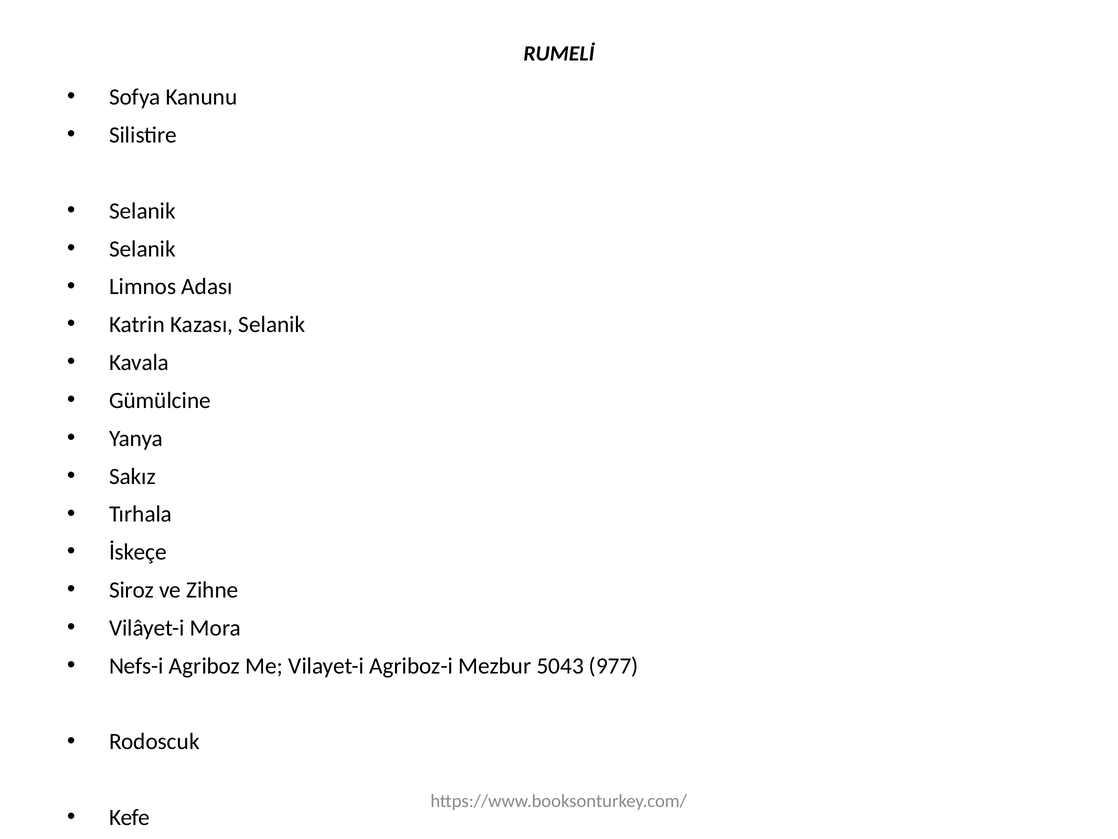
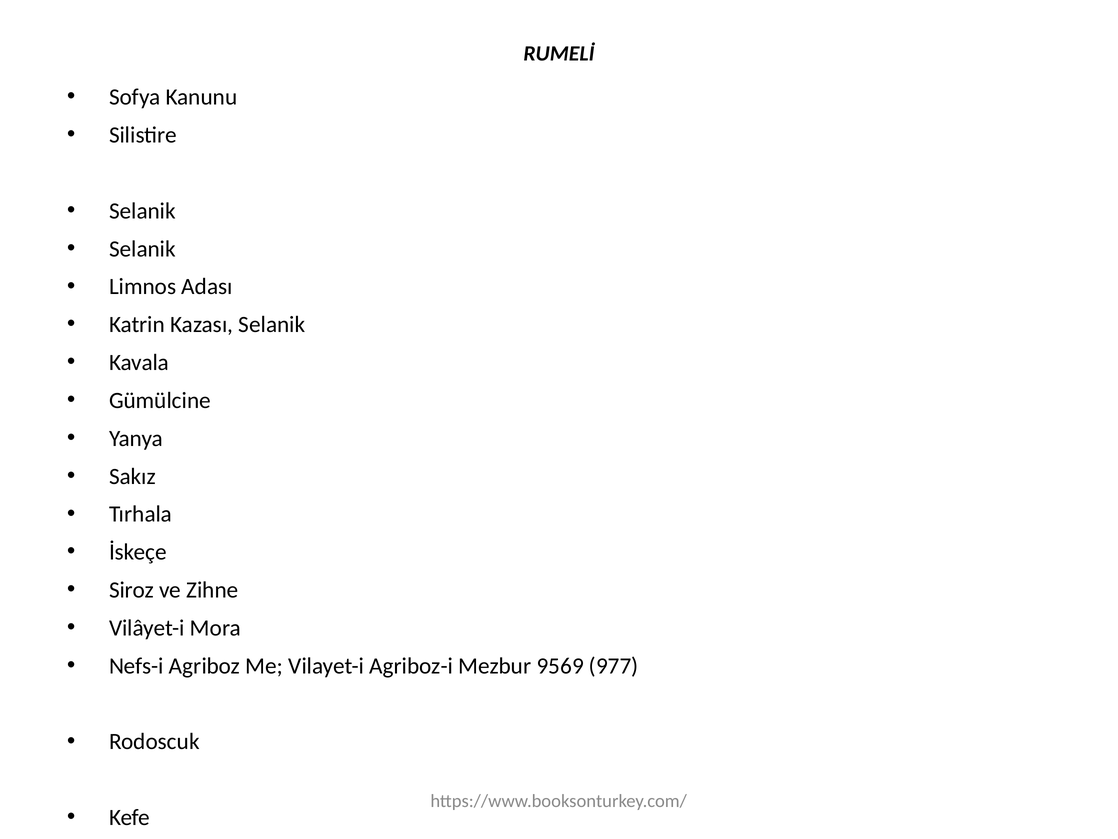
5043: 5043 -> 9569
